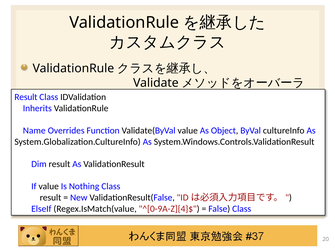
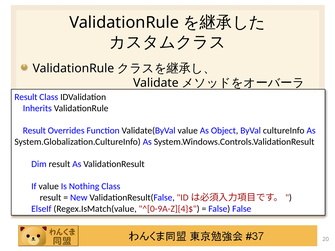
Name at (34, 131): Name -> Result
False Class: Class -> False
